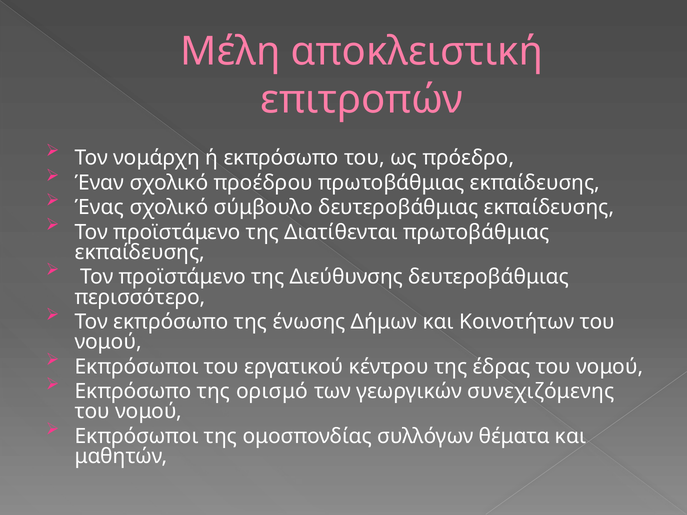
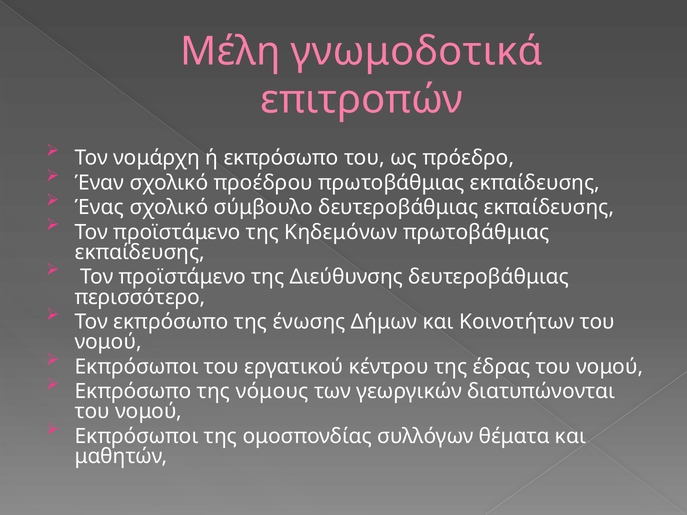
αποκλειστική: αποκλειστική -> γνωμοδοτικά
Διατίθενται: Διατίθενται -> Κηδεμόνων
ορισμό: ορισμό -> νόμους
συνεχιζόμενης: συνεχιζόμενης -> διατυπώνονται
